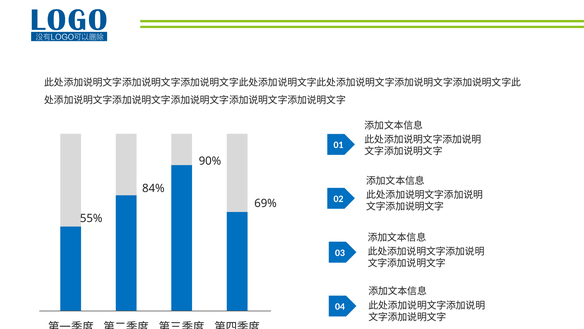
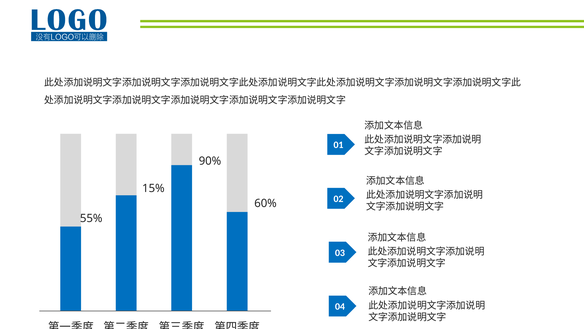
84%: 84% -> 15%
69%: 69% -> 60%
